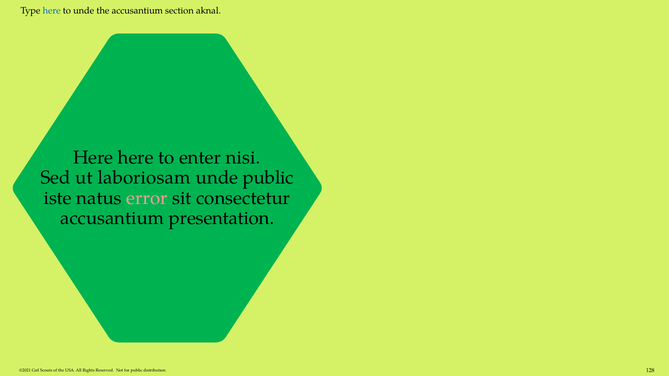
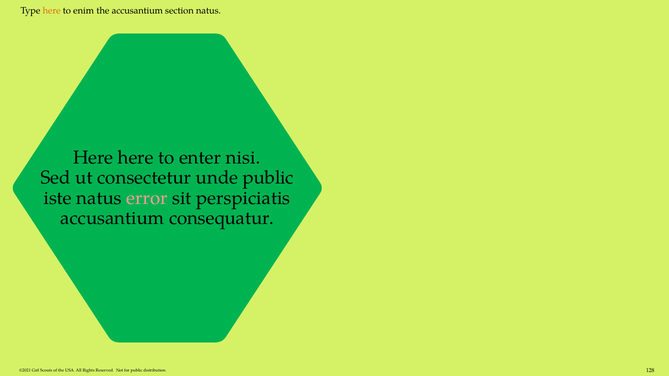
here at (52, 11) colour: blue -> orange
to unde: unde -> enim
section aknal: aknal -> natus
laboriosam: laboriosam -> consectetur
consectetur: consectetur -> perspiciatis
presentation: presentation -> consequatur
